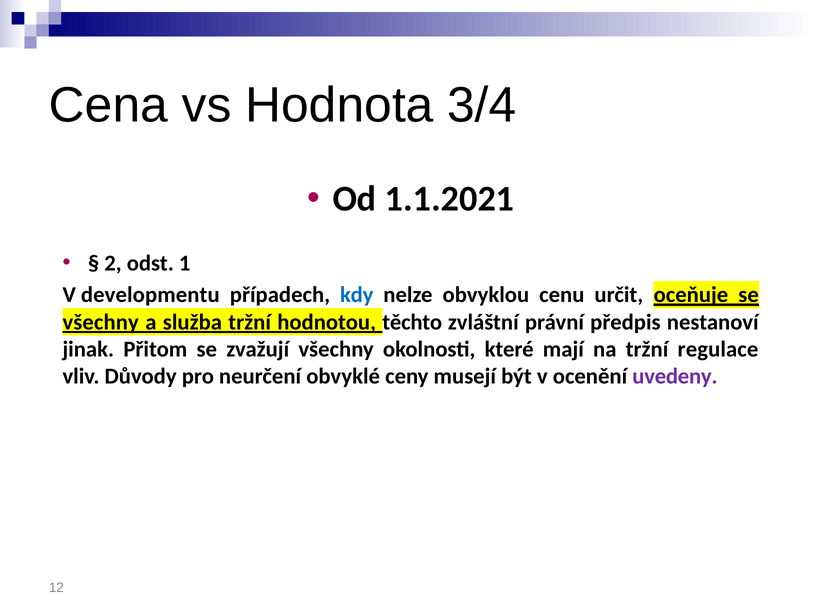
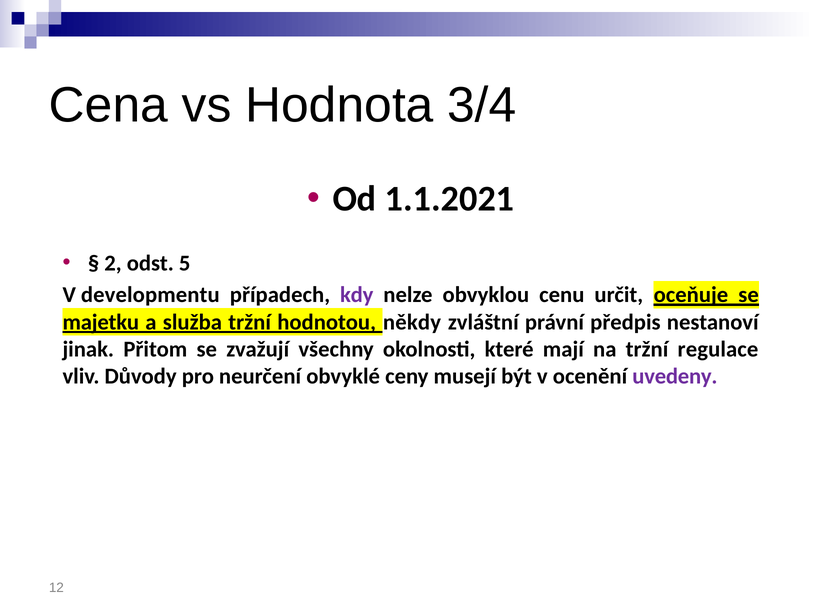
1: 1 -> 5
kdy colour: blue -> purple
všechny at (101, 322): všechny -> majetku
těchto: těchto -> někdy
